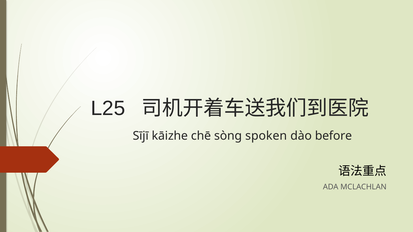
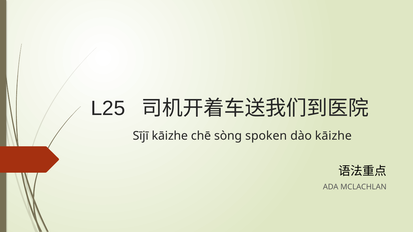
dào before: before -> kāizhe
